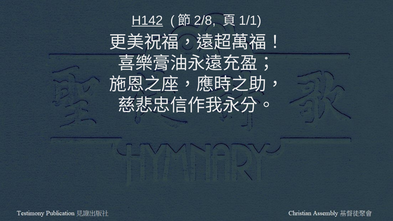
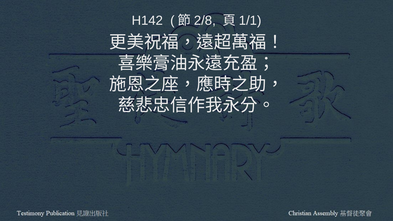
H142 underline: present -> none
